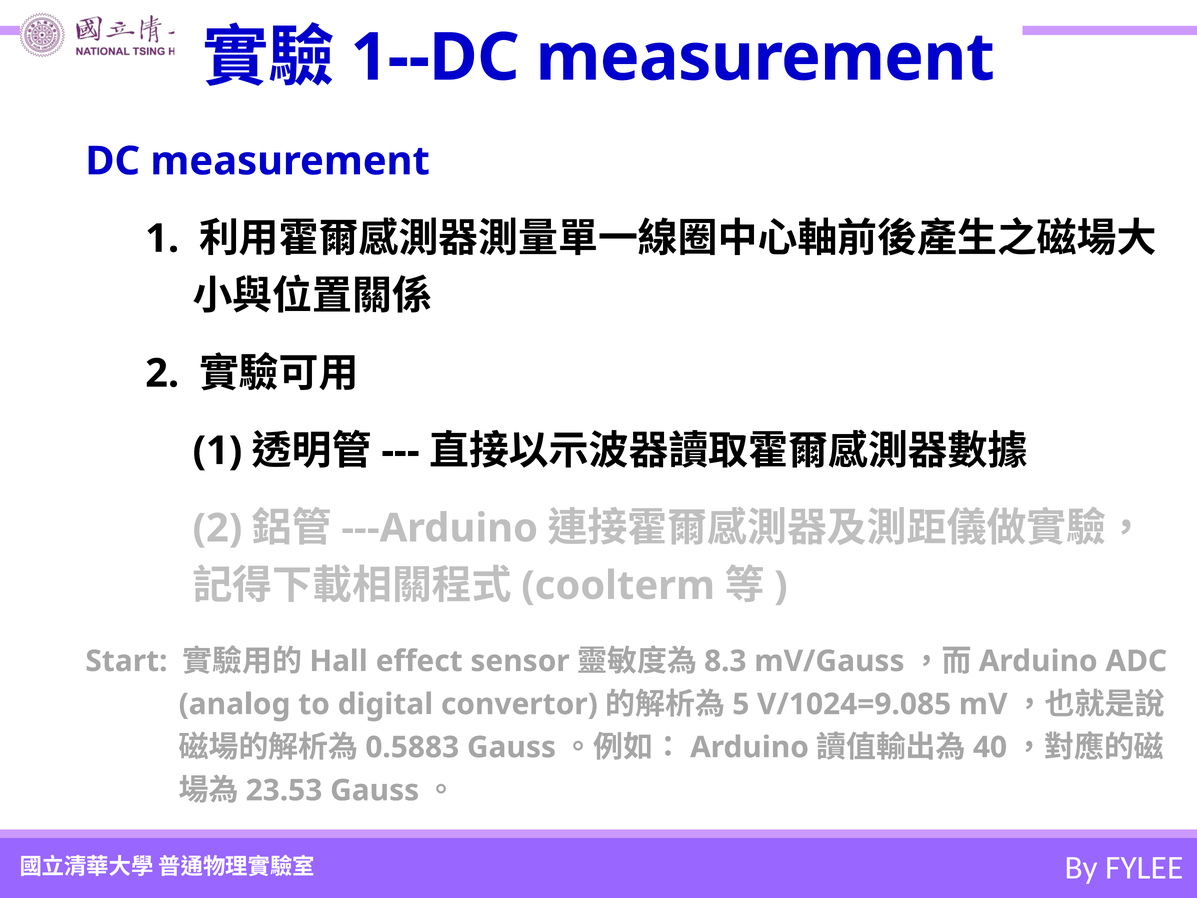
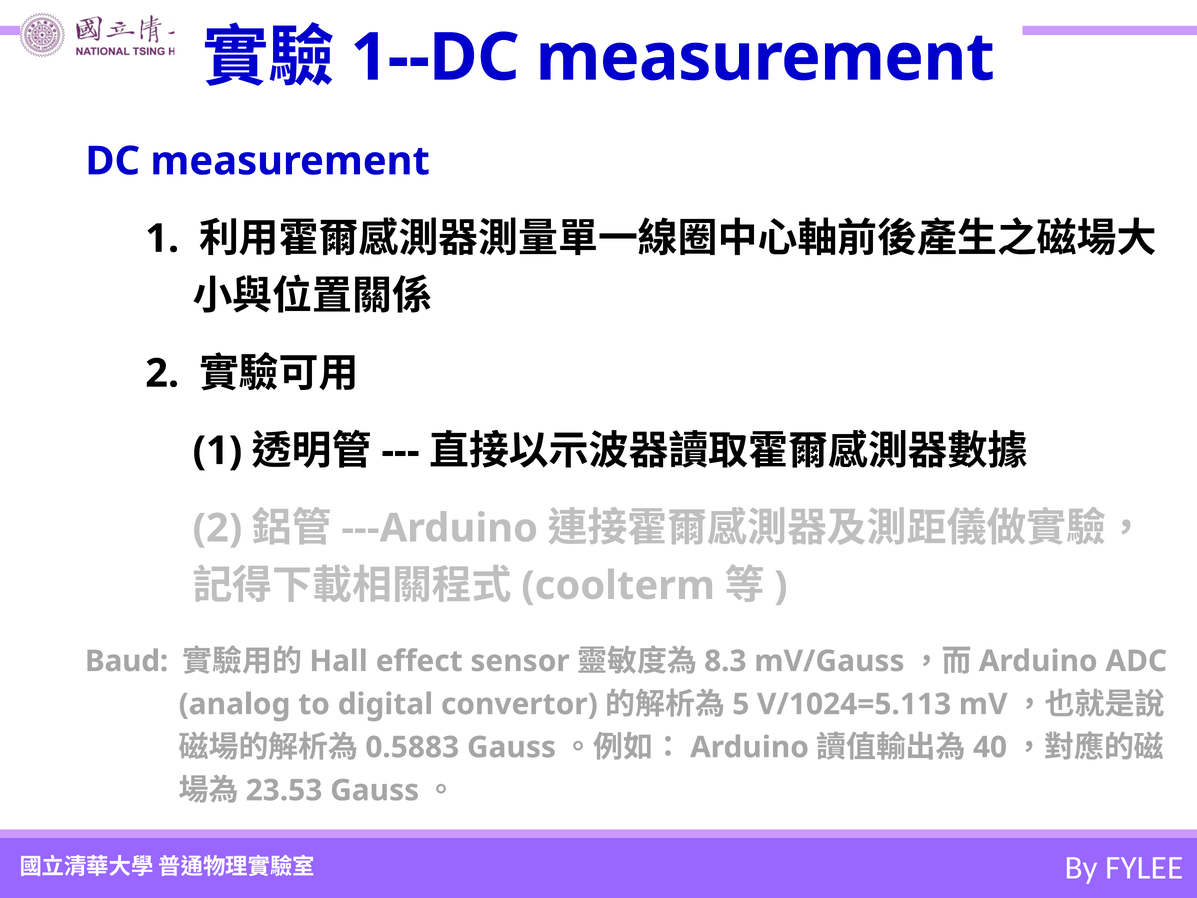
Start: Start -> Baud
V/1024=9.085: V/1024=9.085 -> V/1024=5.113
